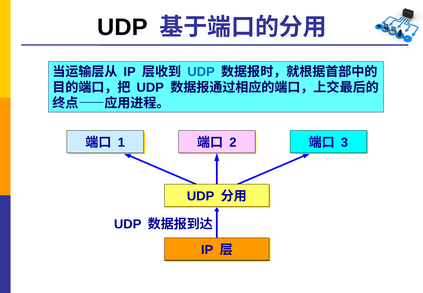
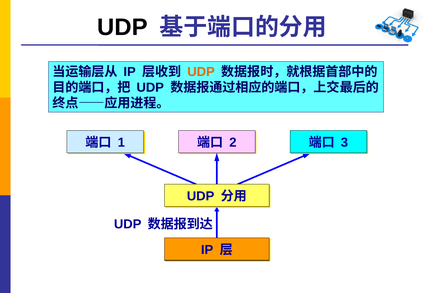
UDP at (201, 72) colour: blue -> orange
